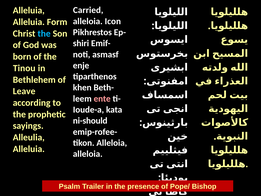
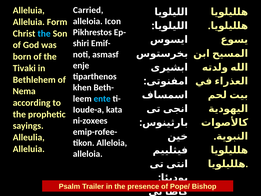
Tinou: Tinou -> Tivaki
Leave: Leave -> Nema
ente colour: pink -> light blue
ni-should: ni-should -> ni-zoxees
